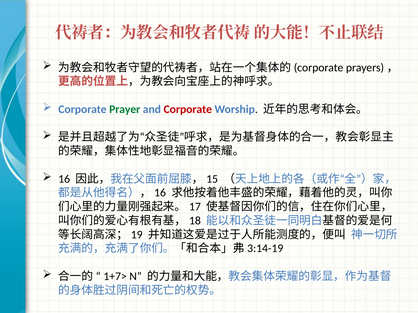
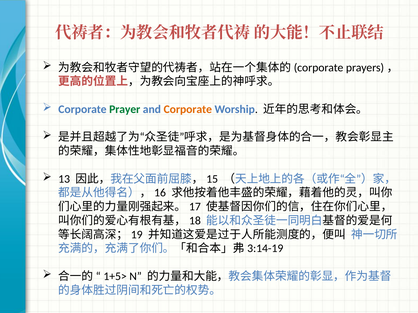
Corporate at (188, 109) colour: red -> orange
16: 16 -> 13
1+7>: 1+7> -> 1+5>
